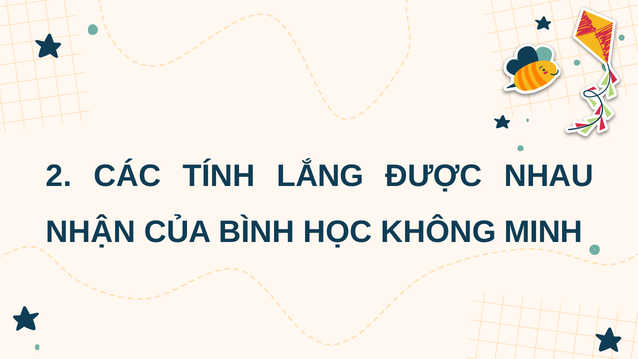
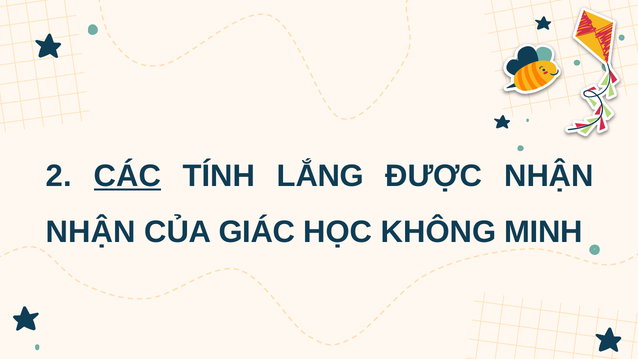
CÁC underline: none -> present
ĐƯỢC NHAU: NHAU -> NHẬN
BÌNH: BÌNH -> GIÁC
